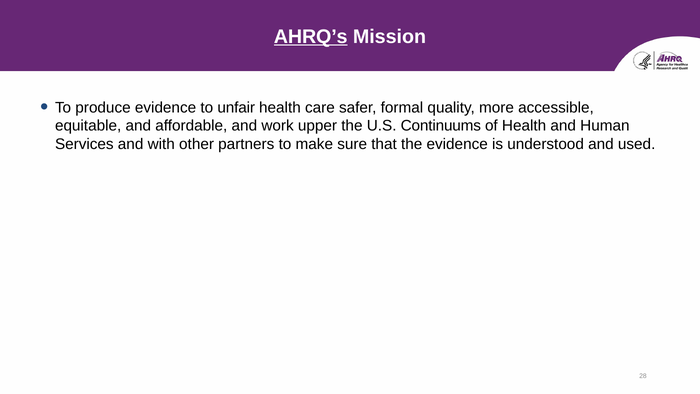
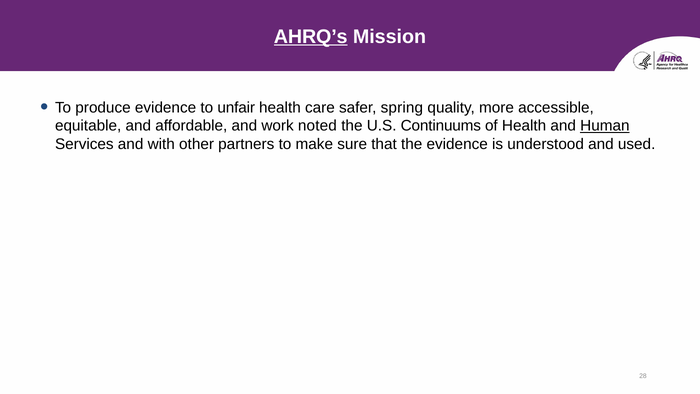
formal: formal -> spring
upper: upper -> noted
Human underline: none -> present
